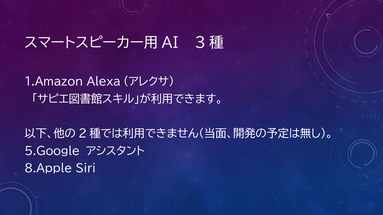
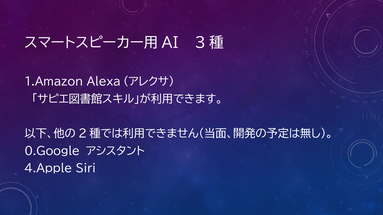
5.Google: 5.Google -> 0.Google
8.Apple: 8.Apple -> 4.Apple
